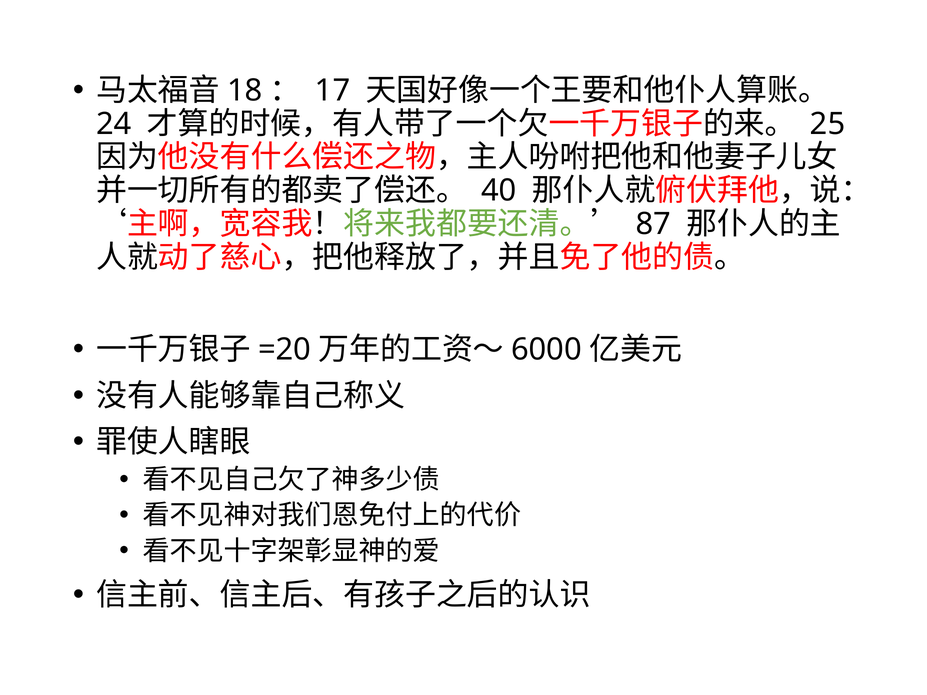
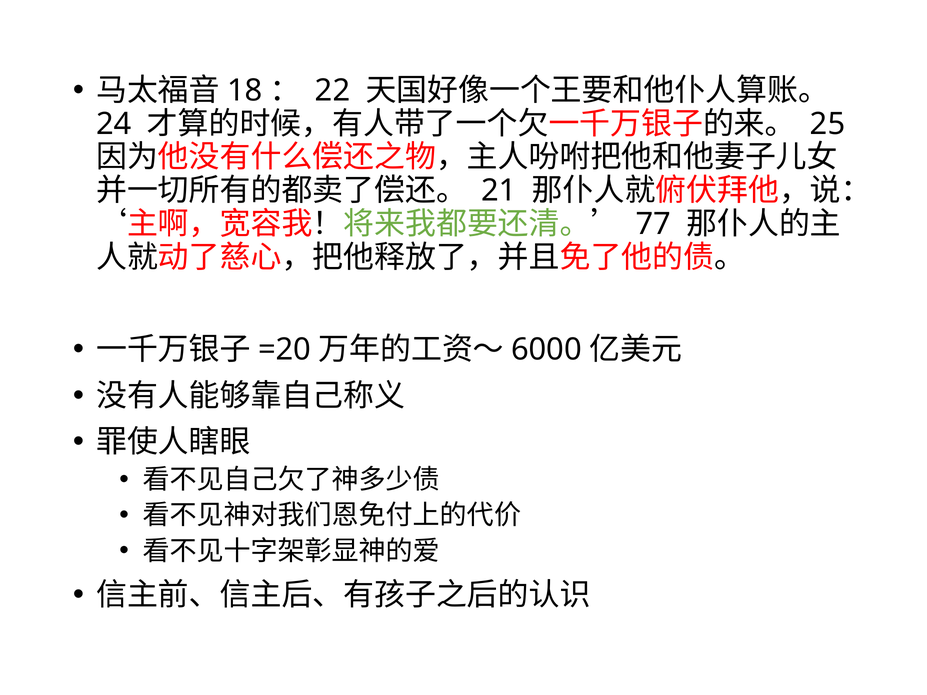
17: 17 -> 22
40: 40 -> 21
87: 87 -> 77
